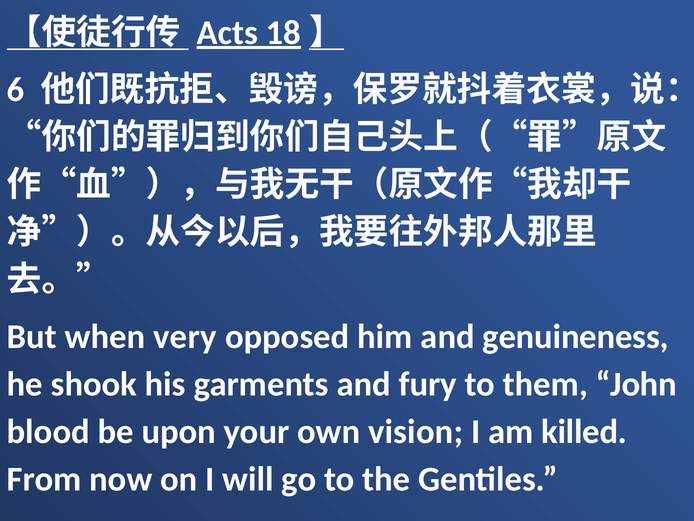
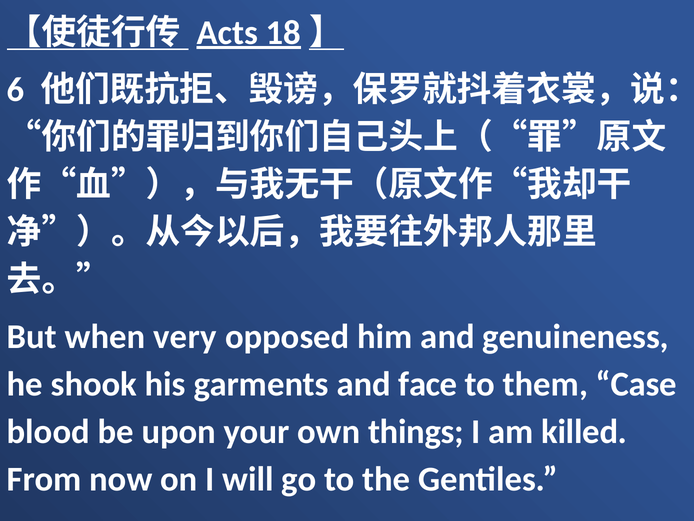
fury: fury -> face
John: John -> Case
vision: vision -> things
